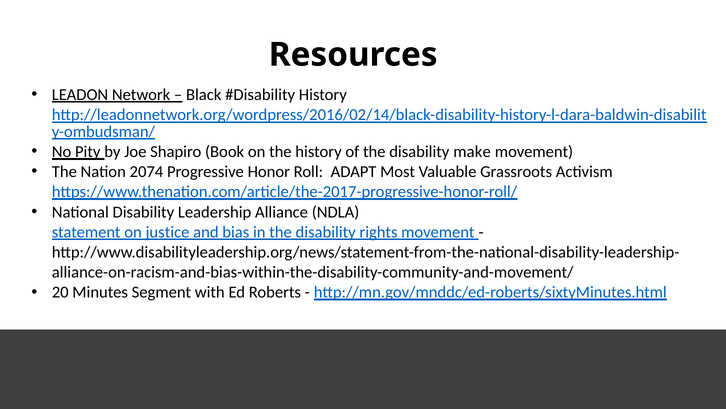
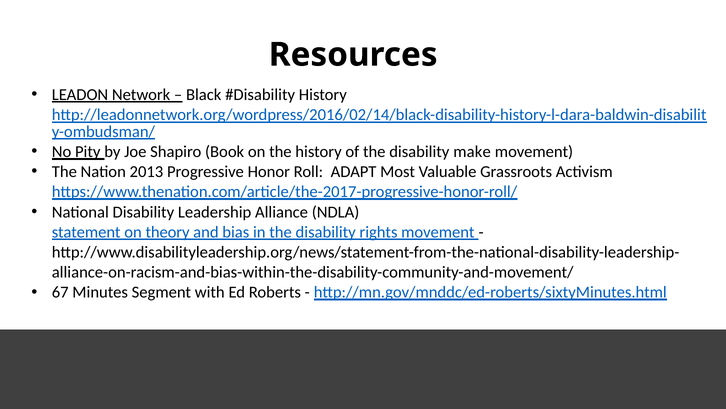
2074: 2074 -> 2013
justice: justice -> theory
20: 20 -> 67
